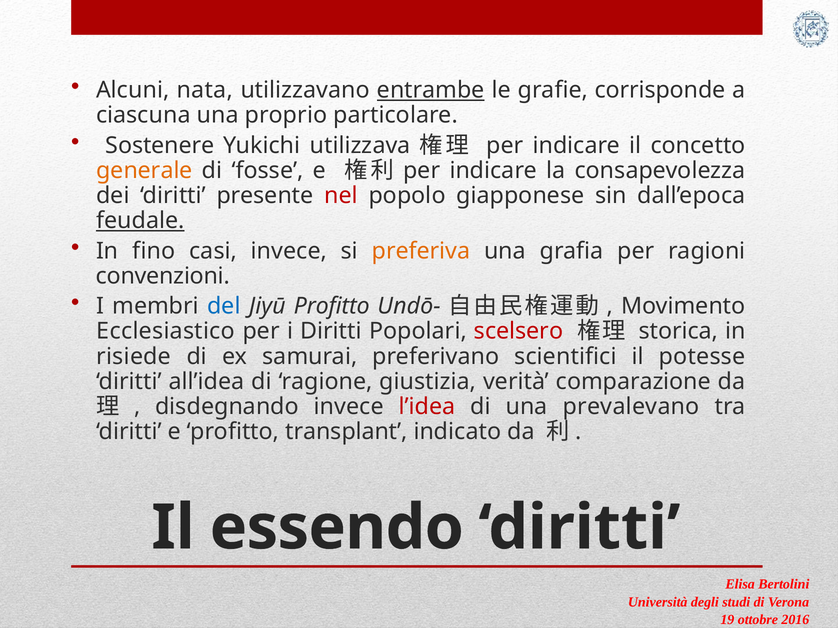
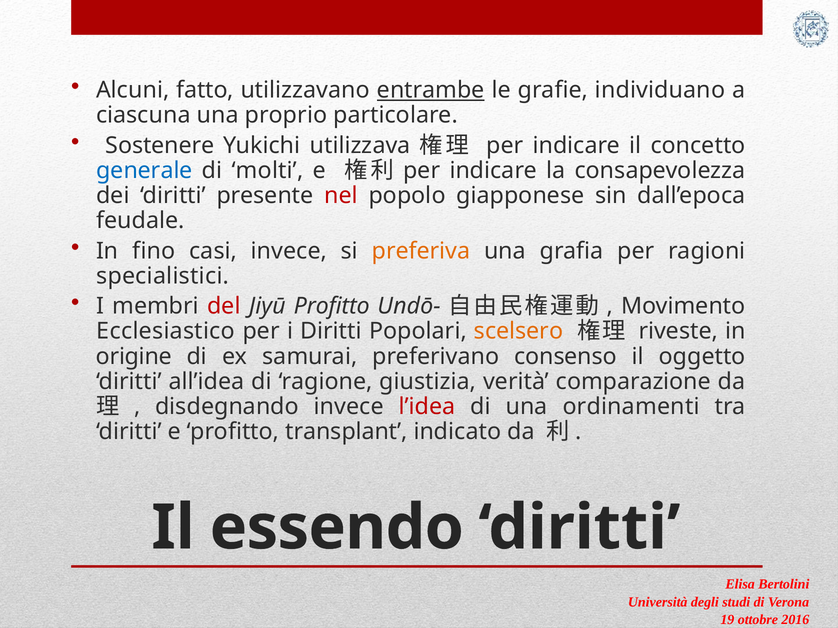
nata: nata -> fatto
corrisponde: corrisponde -> individuano
generale colour: orange -> blue
fosse: fosse -> molti
feudale underline: present -> none
convenzioni: convenzioni -> specialistici
del colour: blue -> red
scelsero colour: red -> orange
storica: storica -> riveste
risiede: risiede -> origine
scientifici: scientifici -> consenso
potesse: potesse -> oggetto
prevalevano: prevalevano -> ordinamenti
